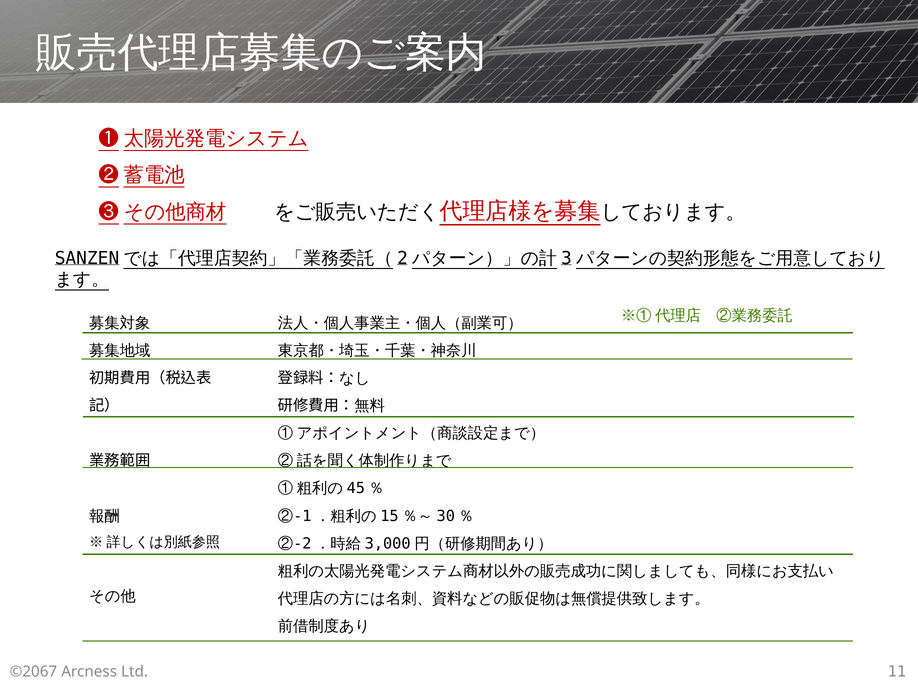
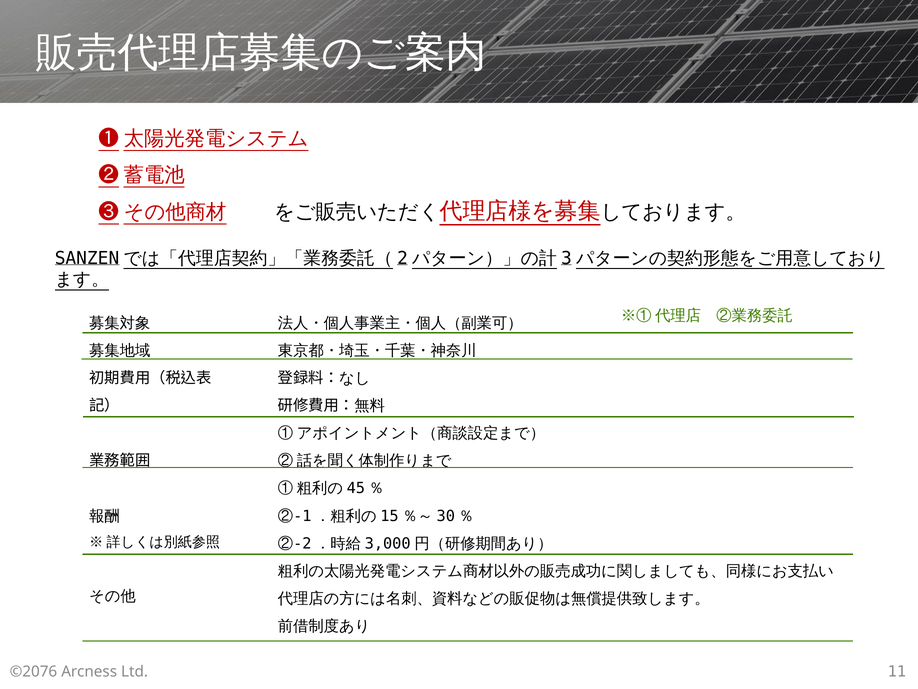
©2067: ©2067 -> ©2076
